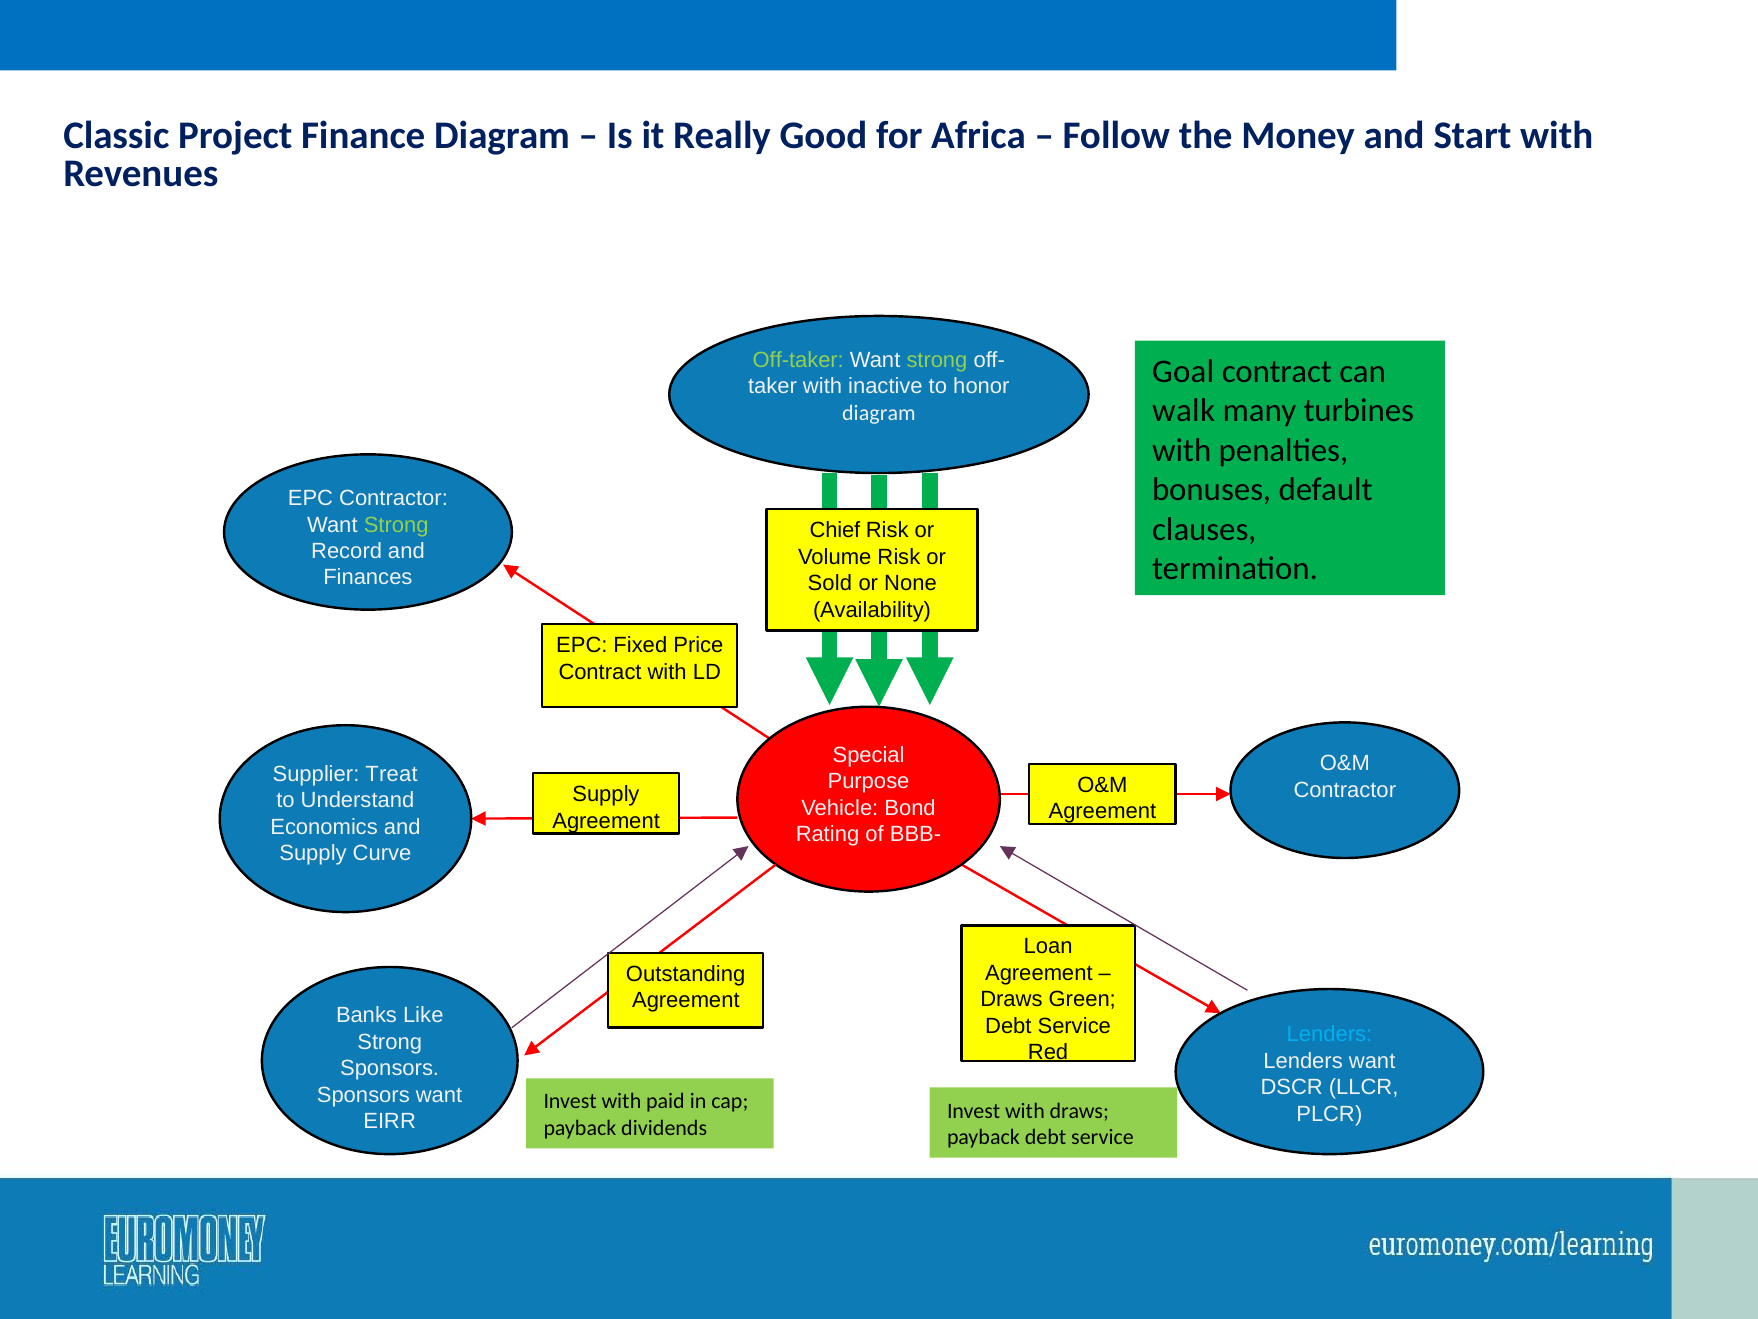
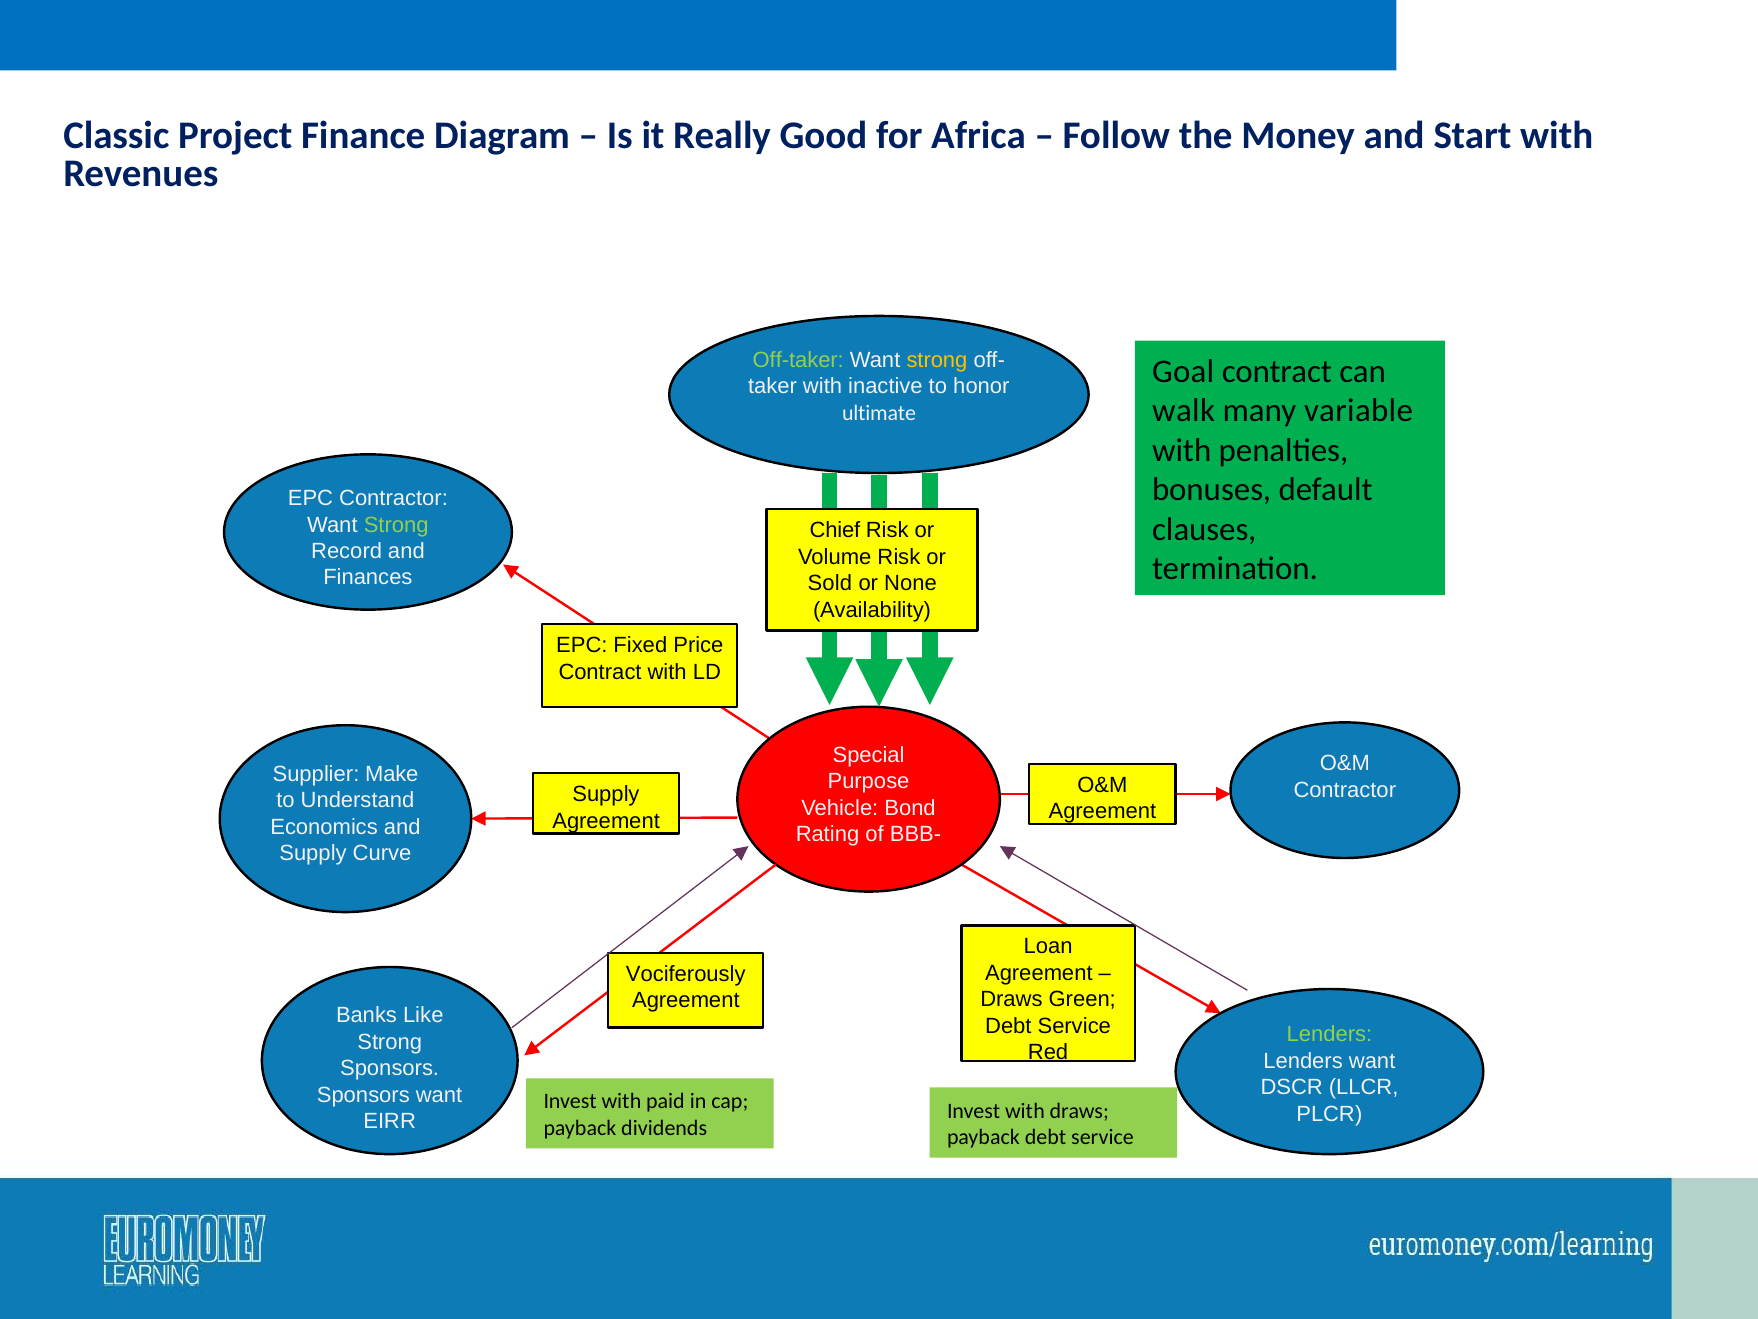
strong at (937, 360) colour: light green -> yellow
turbines: turbines -> variable
diagram at (879, 413): diagram -> ultimate
Treat: Treat -> Make
Outstanding: Outstanding -> Vociferously
Lenders at (1330, 1034) colour: light blue -> light green
